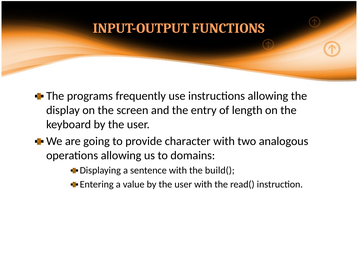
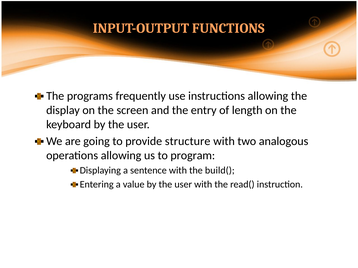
character: character -> structure
domains: domains -> program
